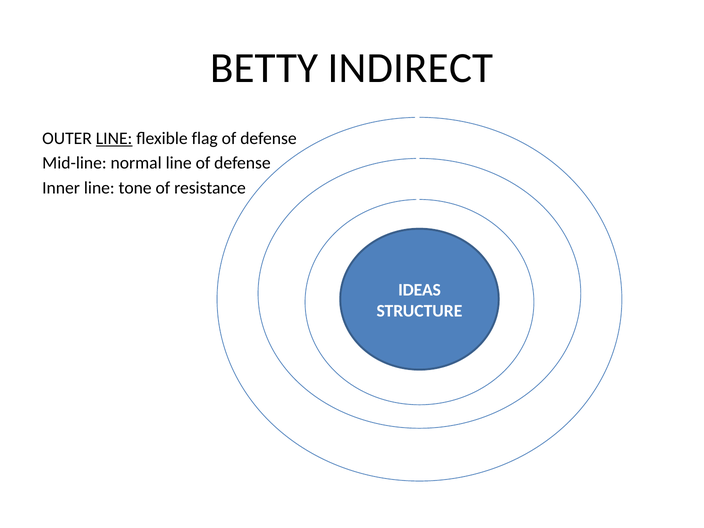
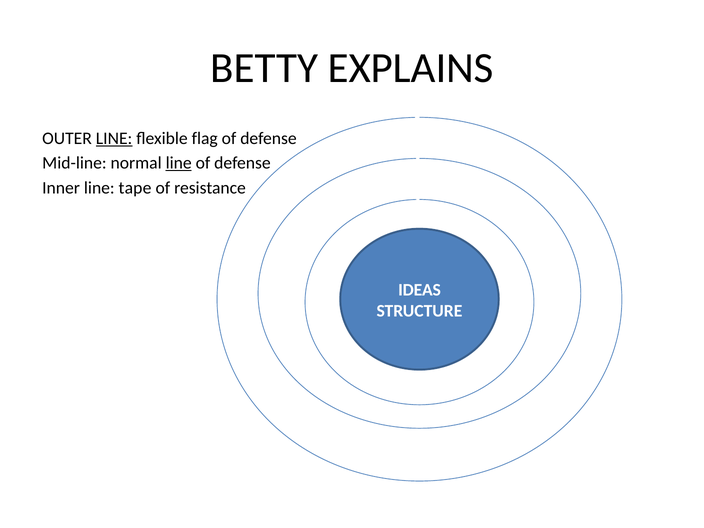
INDIRECT: INDIRECT -> EXPLAINS
line at (179, 163) underline: none -> present
tone: tone -> tape
